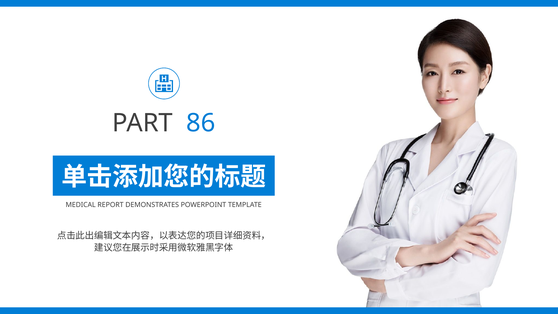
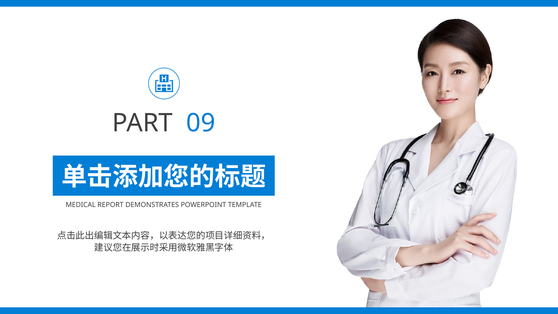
86: 86 -> 09
